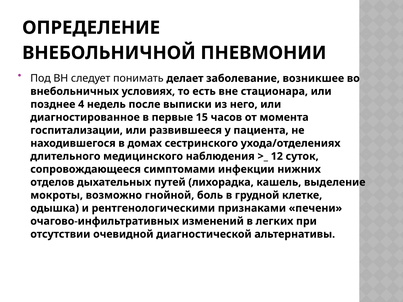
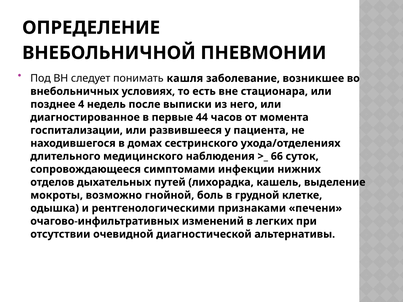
делает: делает -> кашля
15: 15 -> 44
12: 12 -> 66
